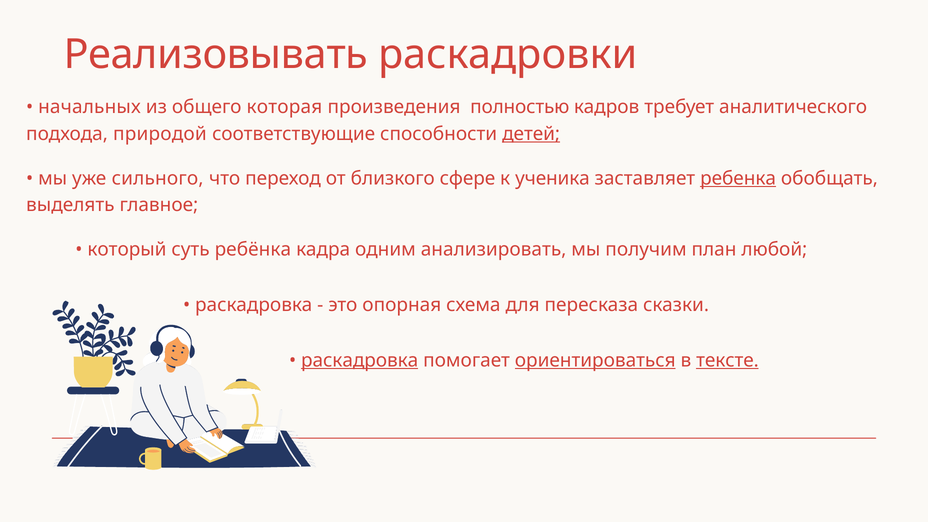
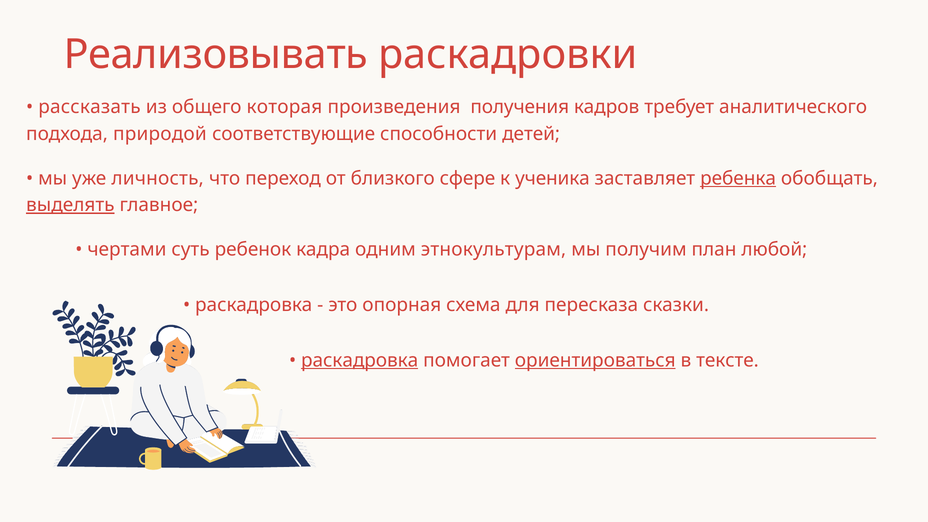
начальных: начальных -> рассказать
полностью: полностью -> получения
детей underline: present -> none
сильного: сильного -> личность
выделять underline: none -> present
который: который -> чертами
ребёнка: ребёнка -> ребенок
анализировать: анализировать -> этнокультурам
тексте underline: present -> none
